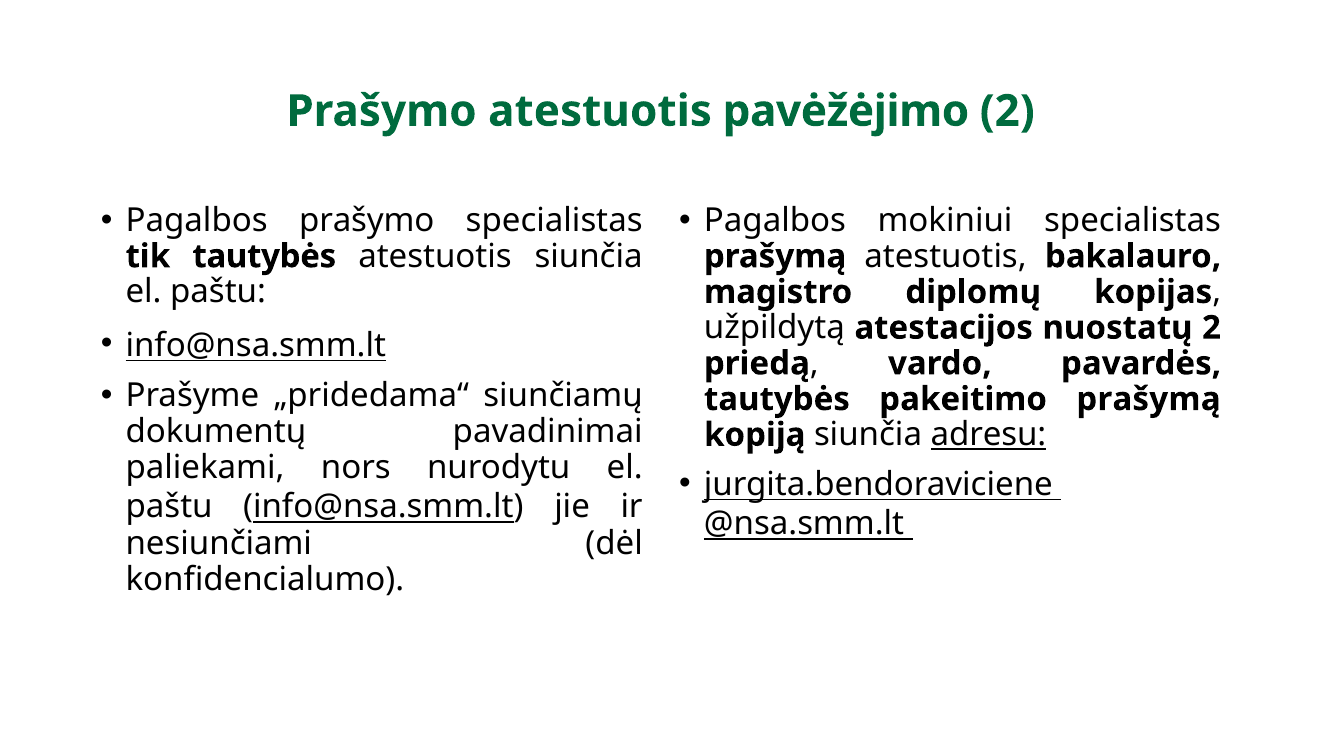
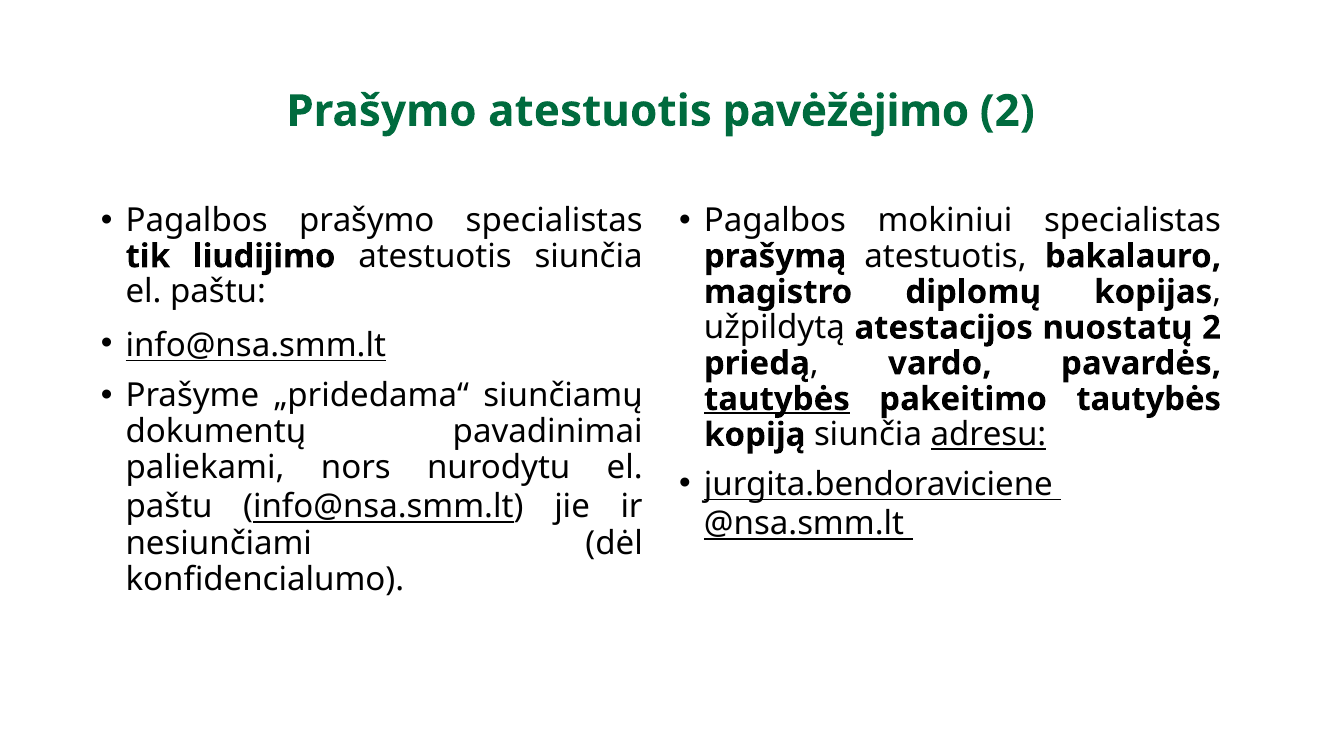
tik tautybės: tautybės -> liudijimo
tautybės at (777, 399) underline: none -> present
pakeitimo prašymą: prašymą -> tautybės
